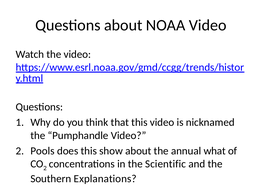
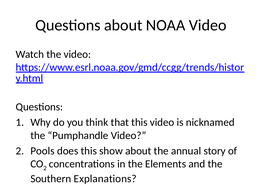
what: what -> story
Scientific: Scientific -> Elements
